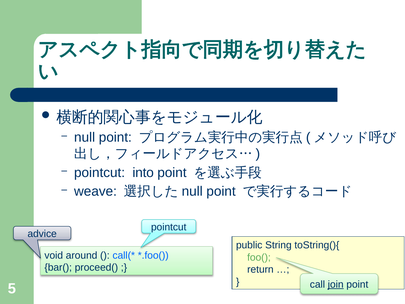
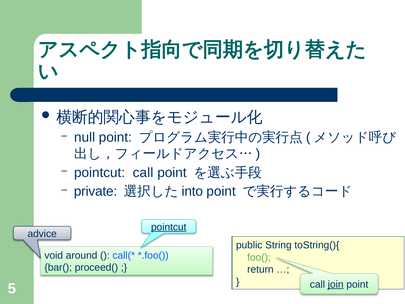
pointcut into: into -> call
weave: weave -> private
null at (192, 191): null -> into
pointcut at (169, 227) underline: none -> present
